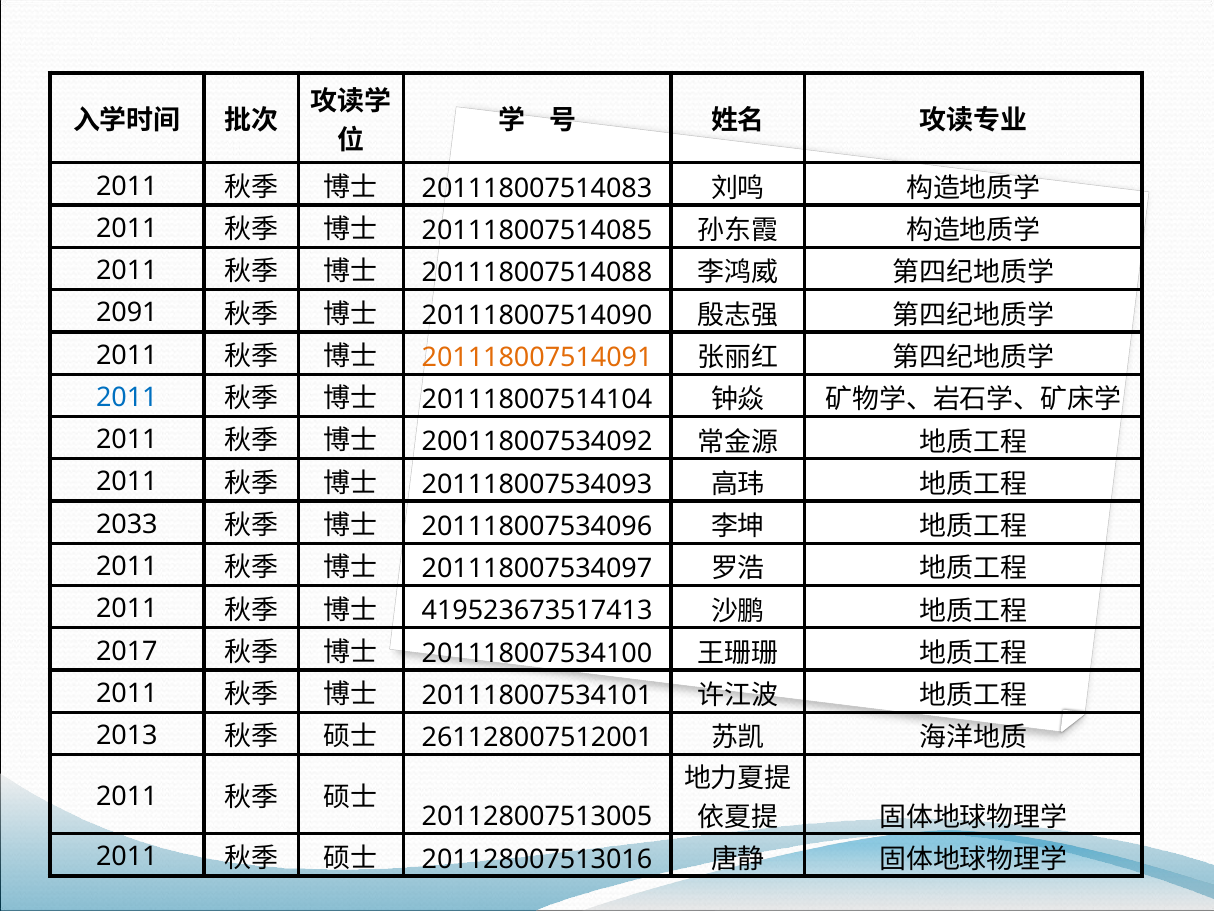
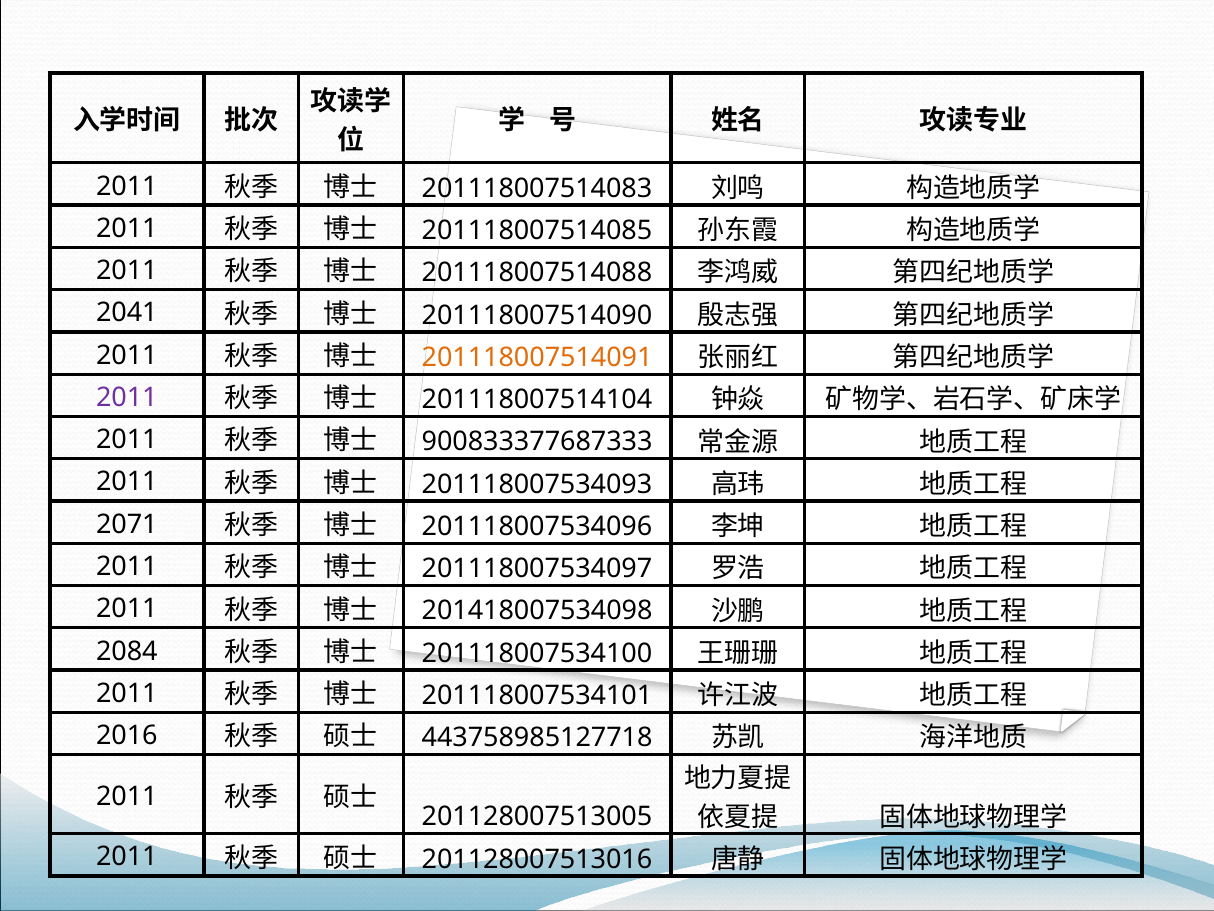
2091: 2091 -> 2041
2011 at (127, 397) colour: blue -> purple
200118007534092: 200118007534092 -> 900833377687333
2033: 2033 -> 2071
419523673517413: 419523673517413 -> 201418007534098
2017: 2017 -> 2084
2013: 2013 -> 2016
261128007512001: 261128007512001 -> 443758985127718
